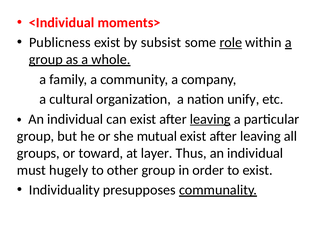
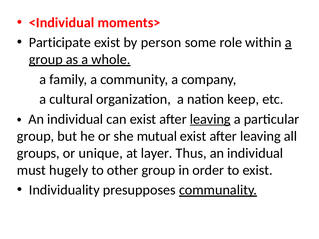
Publicness: Publicness -> Participate
subsist: subsist -> person
role underline: present -> none
unify: unify -> keep
toward: toward -> unique
